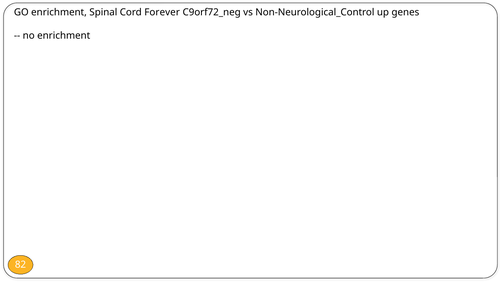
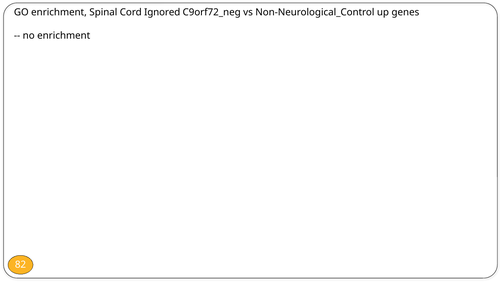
Forever: Forever -> Ignored
